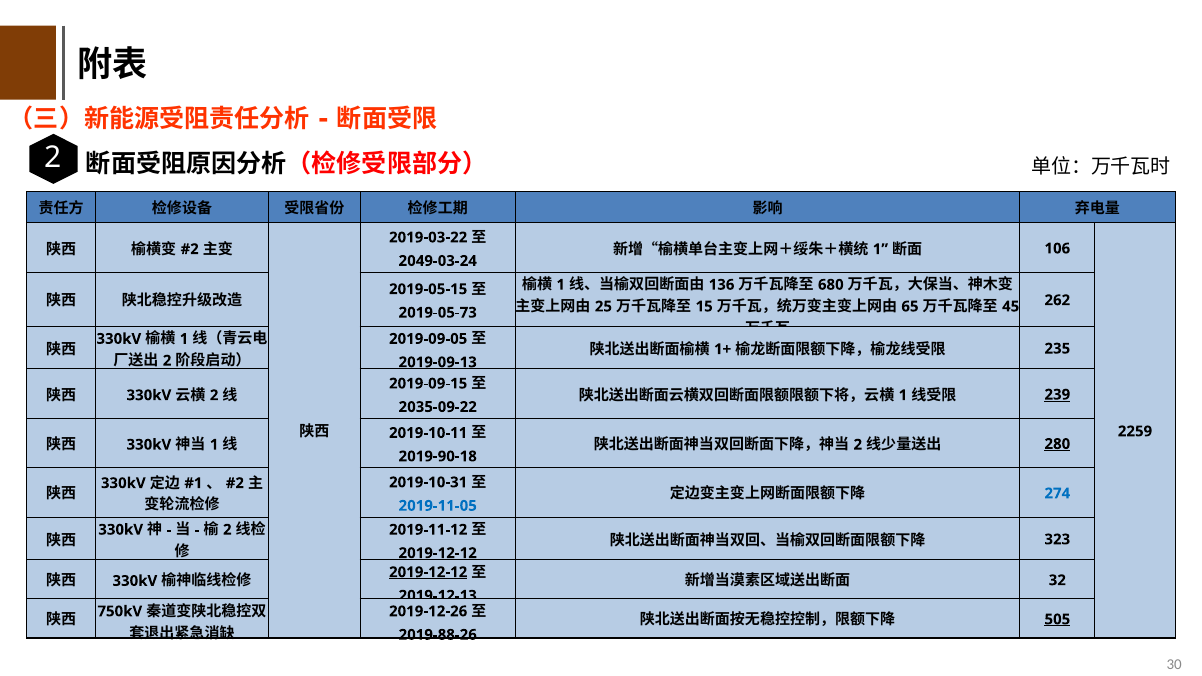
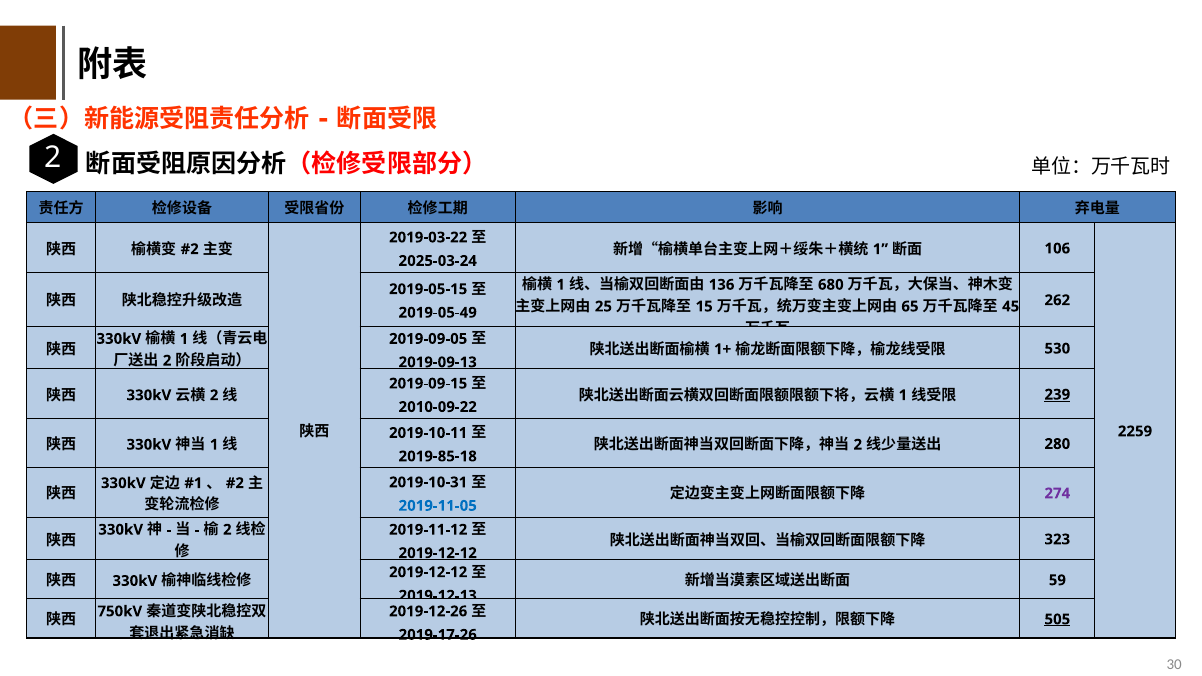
2049-03-24: 2049-03-24 -> 2025-03-24
2019-05-73: 2019-05-73 -> 2019-05-49
235: 235 -> 530
2035-09-22: 2035-09-22 -> 2010-09-22
280 underline: present -> none
2019-90-18: 2019-90-18 -> 2019-85-18
274 colour: blue -> purple
2019-12-12 at (428, 572) underline: present -> none
32: 32 -> 59
2019-88-26: 2019-88-26 -> 2019-17-26
